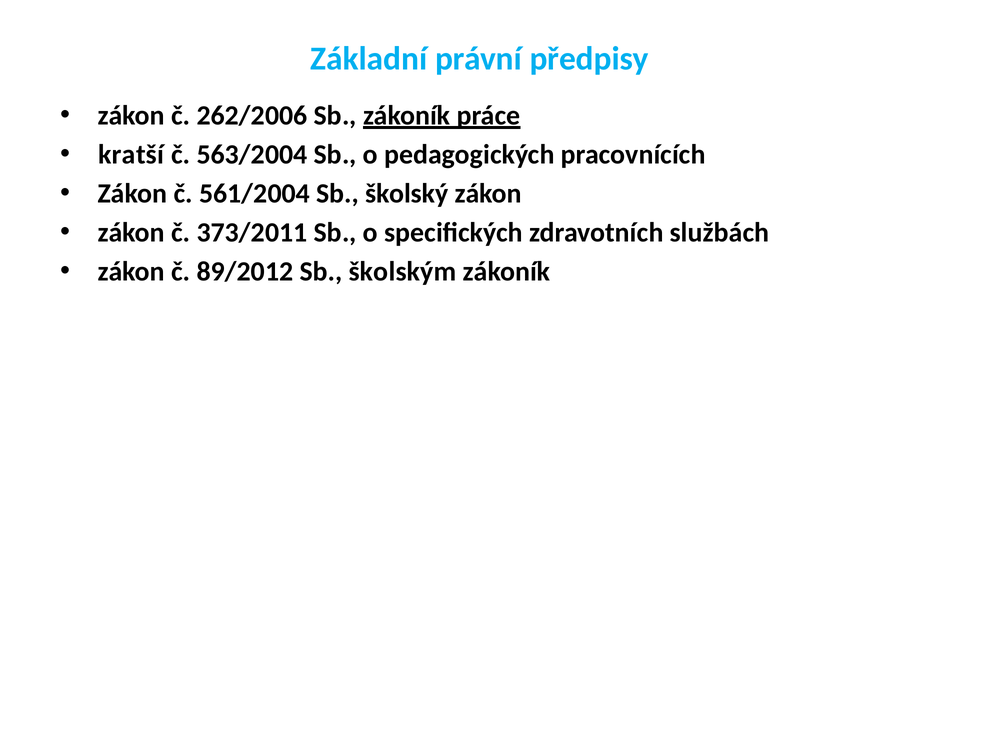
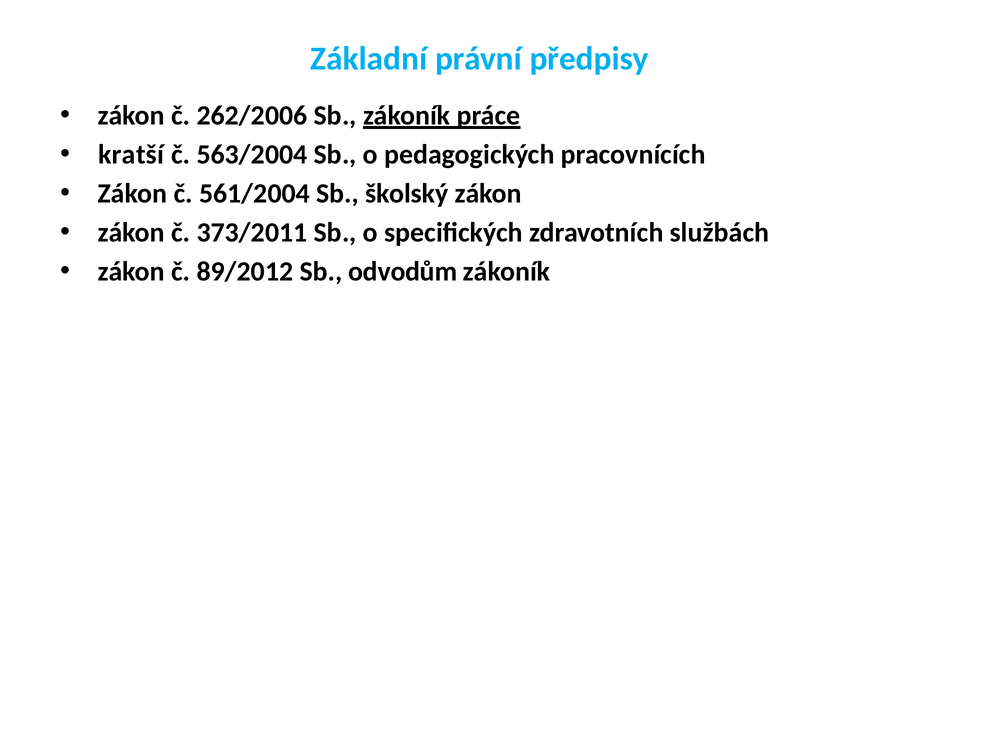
školským: školským -> odvodům
